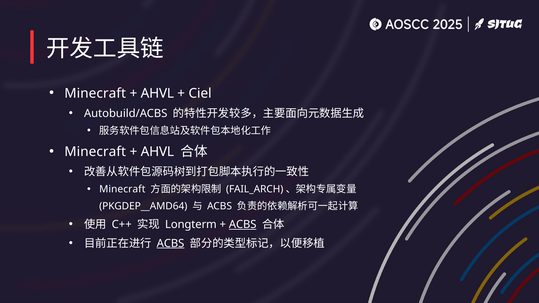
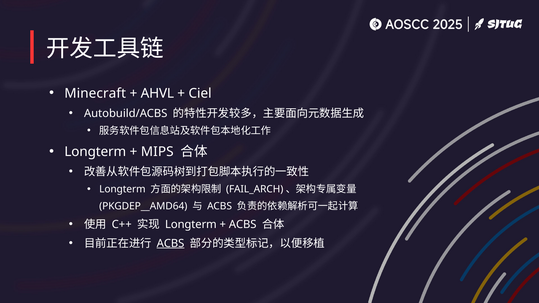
Minecraft at (95, 152): Minecraft -> Longterm
AHVL at (157, 152): AHVL -> MIPS
Minecraft at (122, 189): Minecraft -> Longterm
ACBS at (243, 225) underline: present -> none
